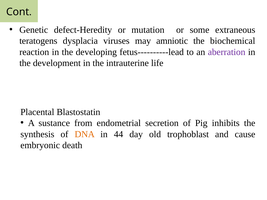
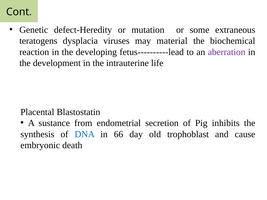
amniotic: amniotic -> material
DNA colour: orange -> blue
44: 44 -> 66
